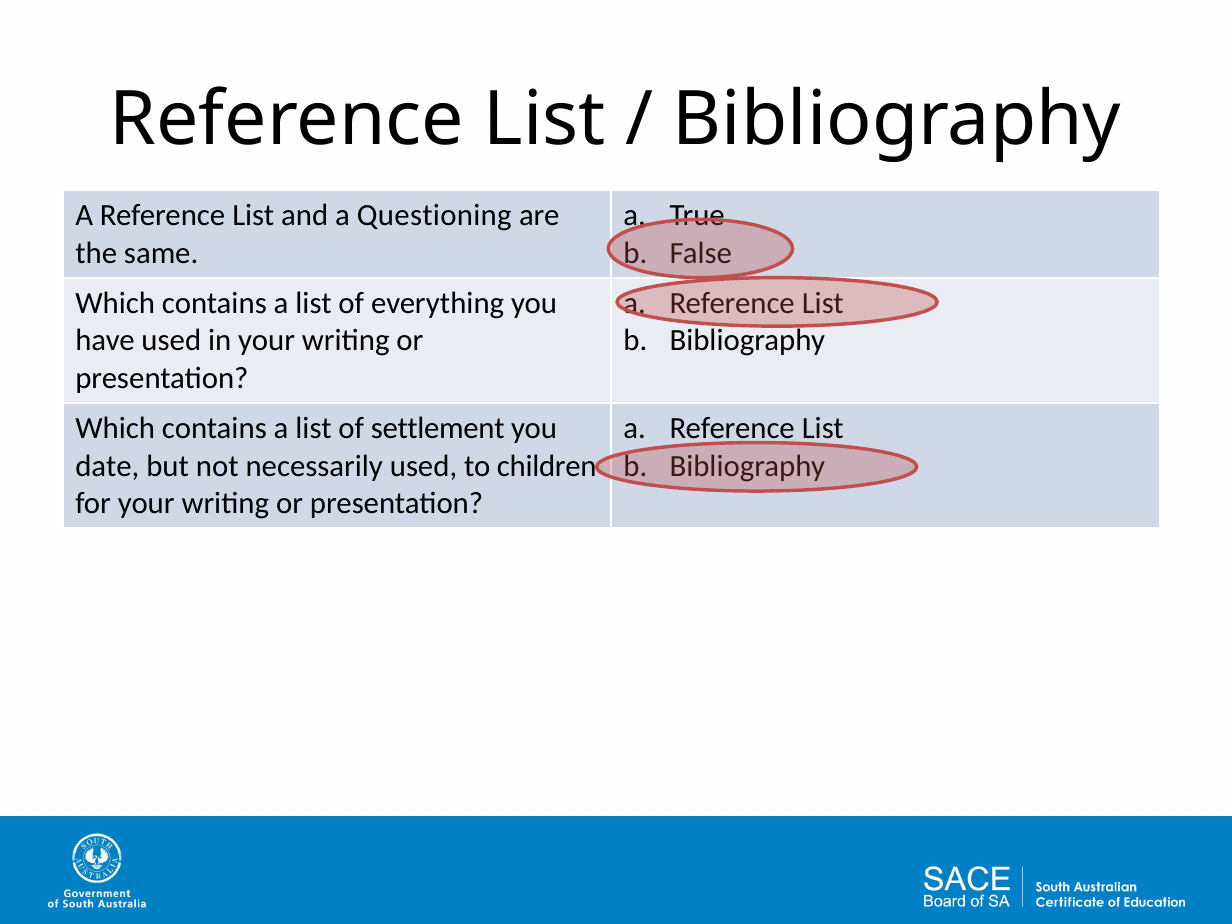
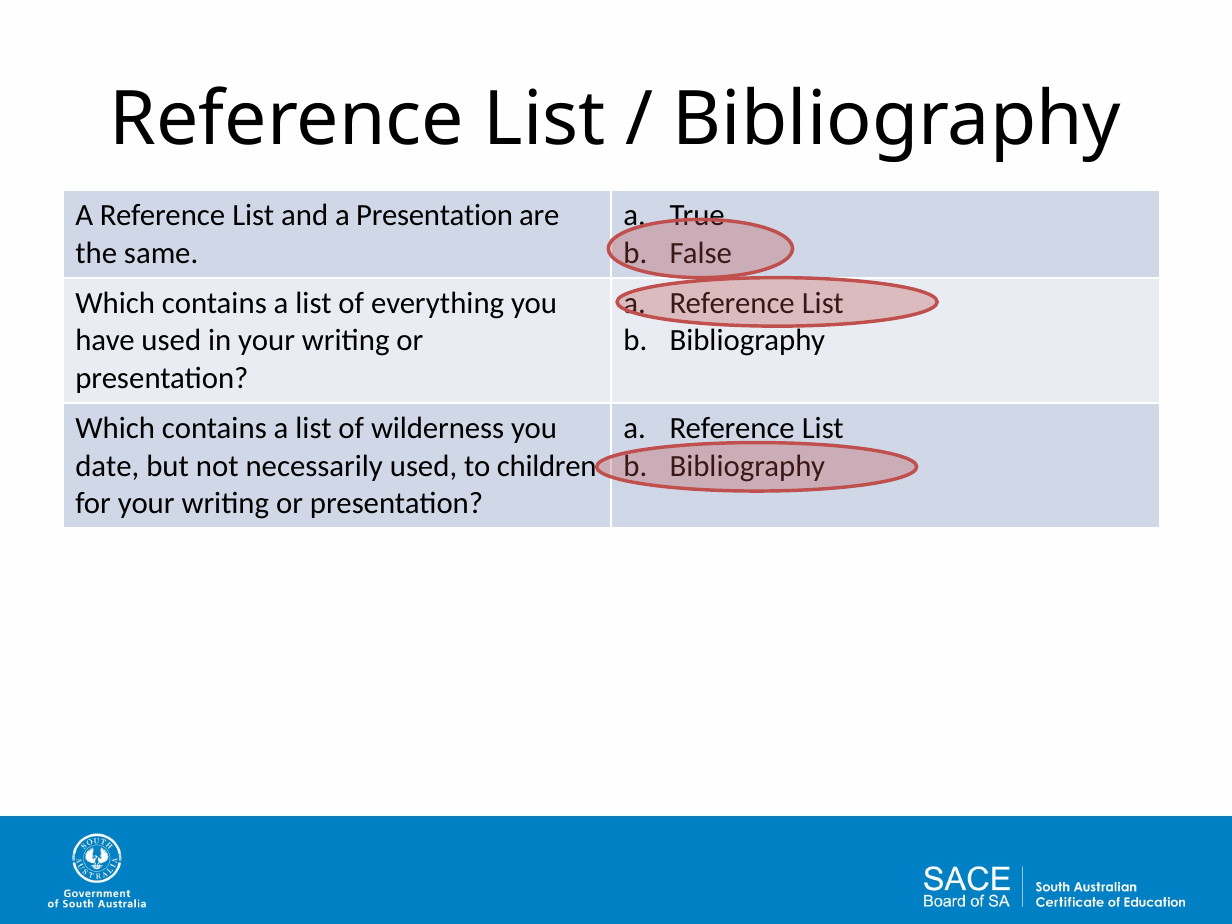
a Questioning: Questioning -> Presentation
settlement: settlement -> wilderness
